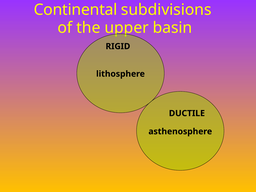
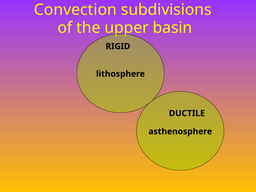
Continental: Continental -> Convection
